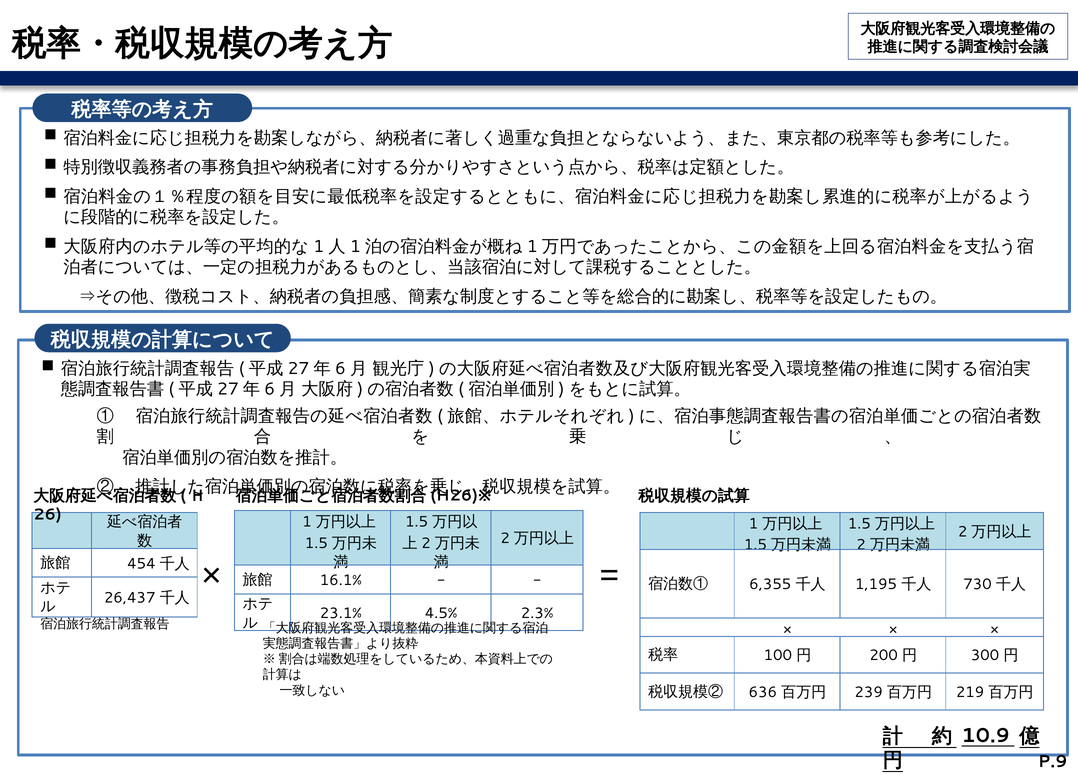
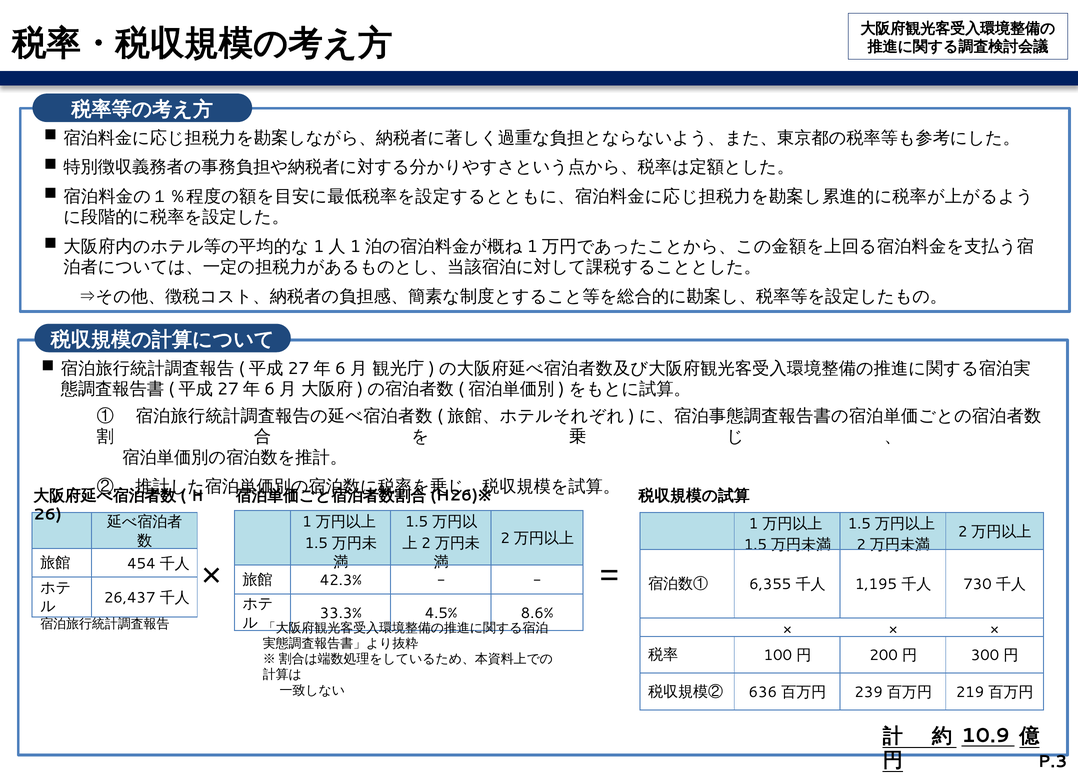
16.1%: 16.1% -> 42.3%
23.1%: 23.1% -> 33.3%
2.3%: 2.3% -> 8.6%
P.9: P.9 -> P.3
